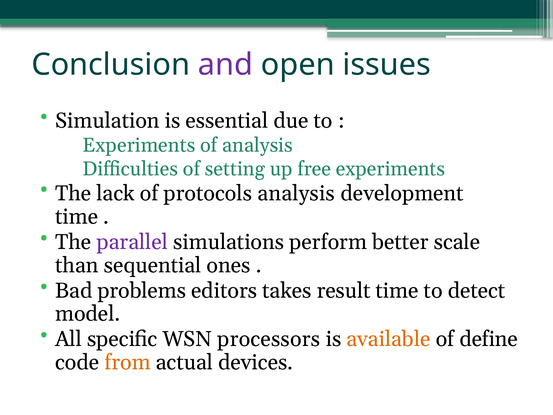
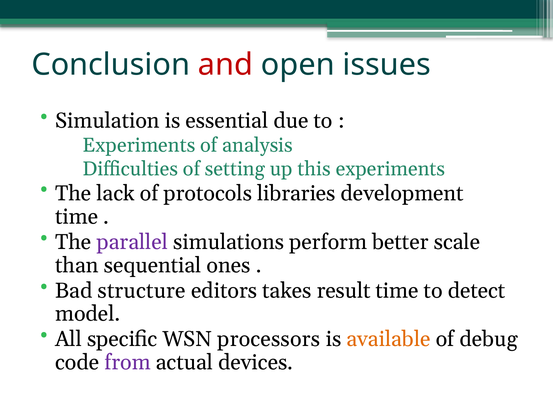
and colour: purple -> red
free: free -> this
protocols analysis: analysis -> libraries
problems: problems -> structure
define: define -> debug
from colour: orange -> purple
